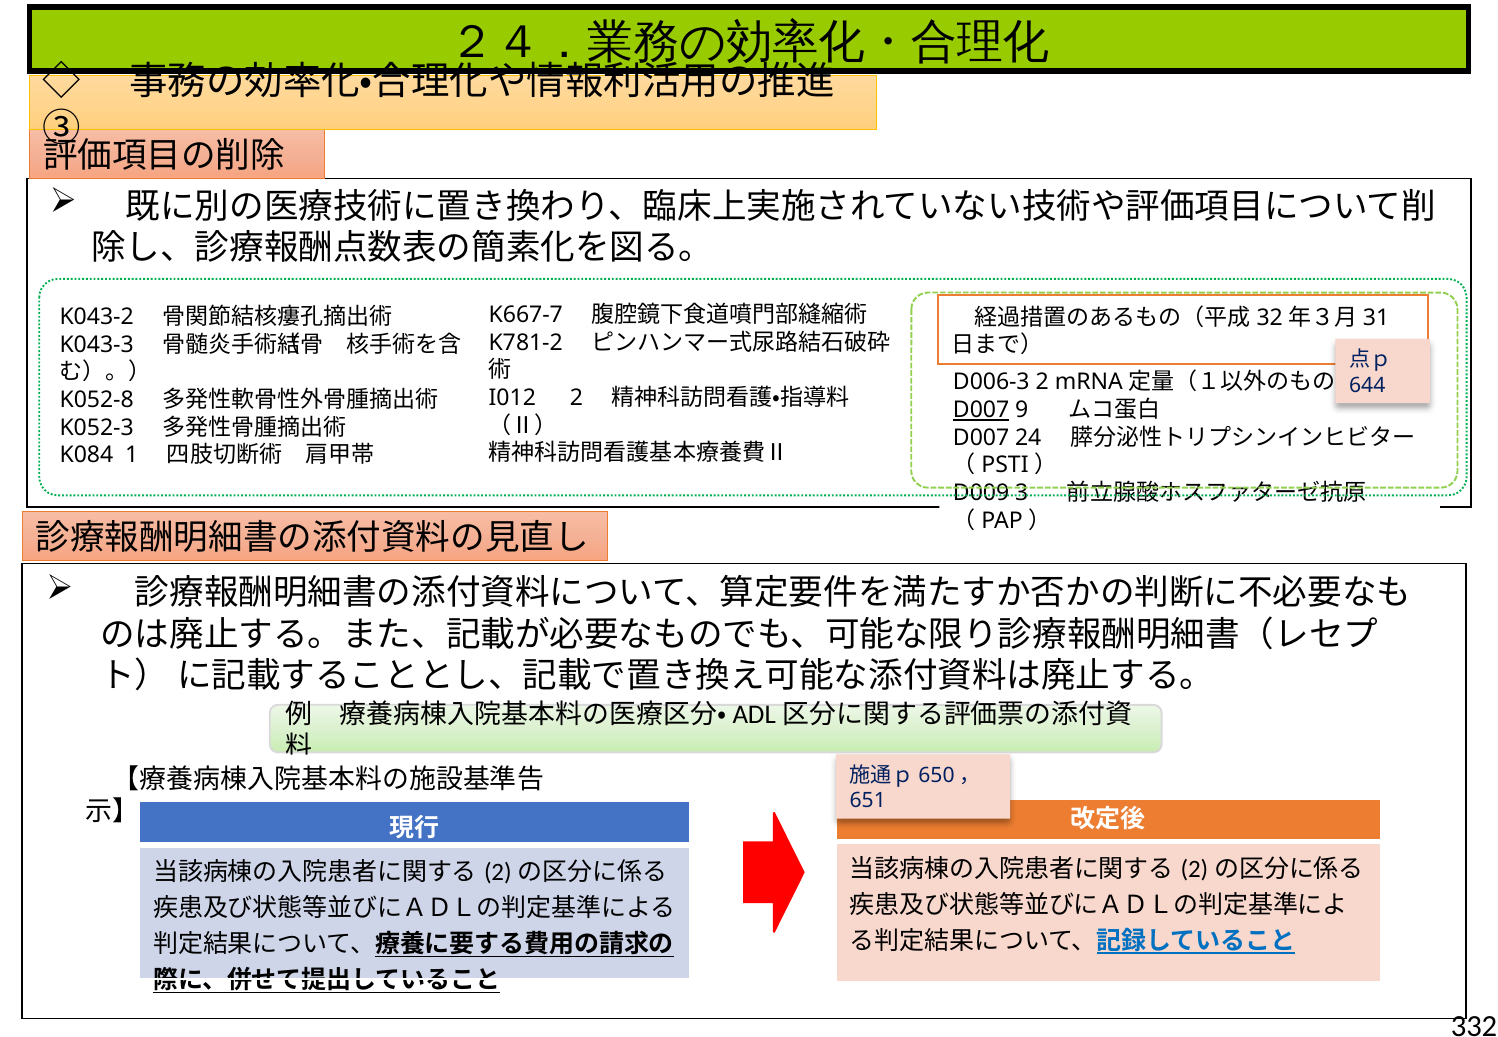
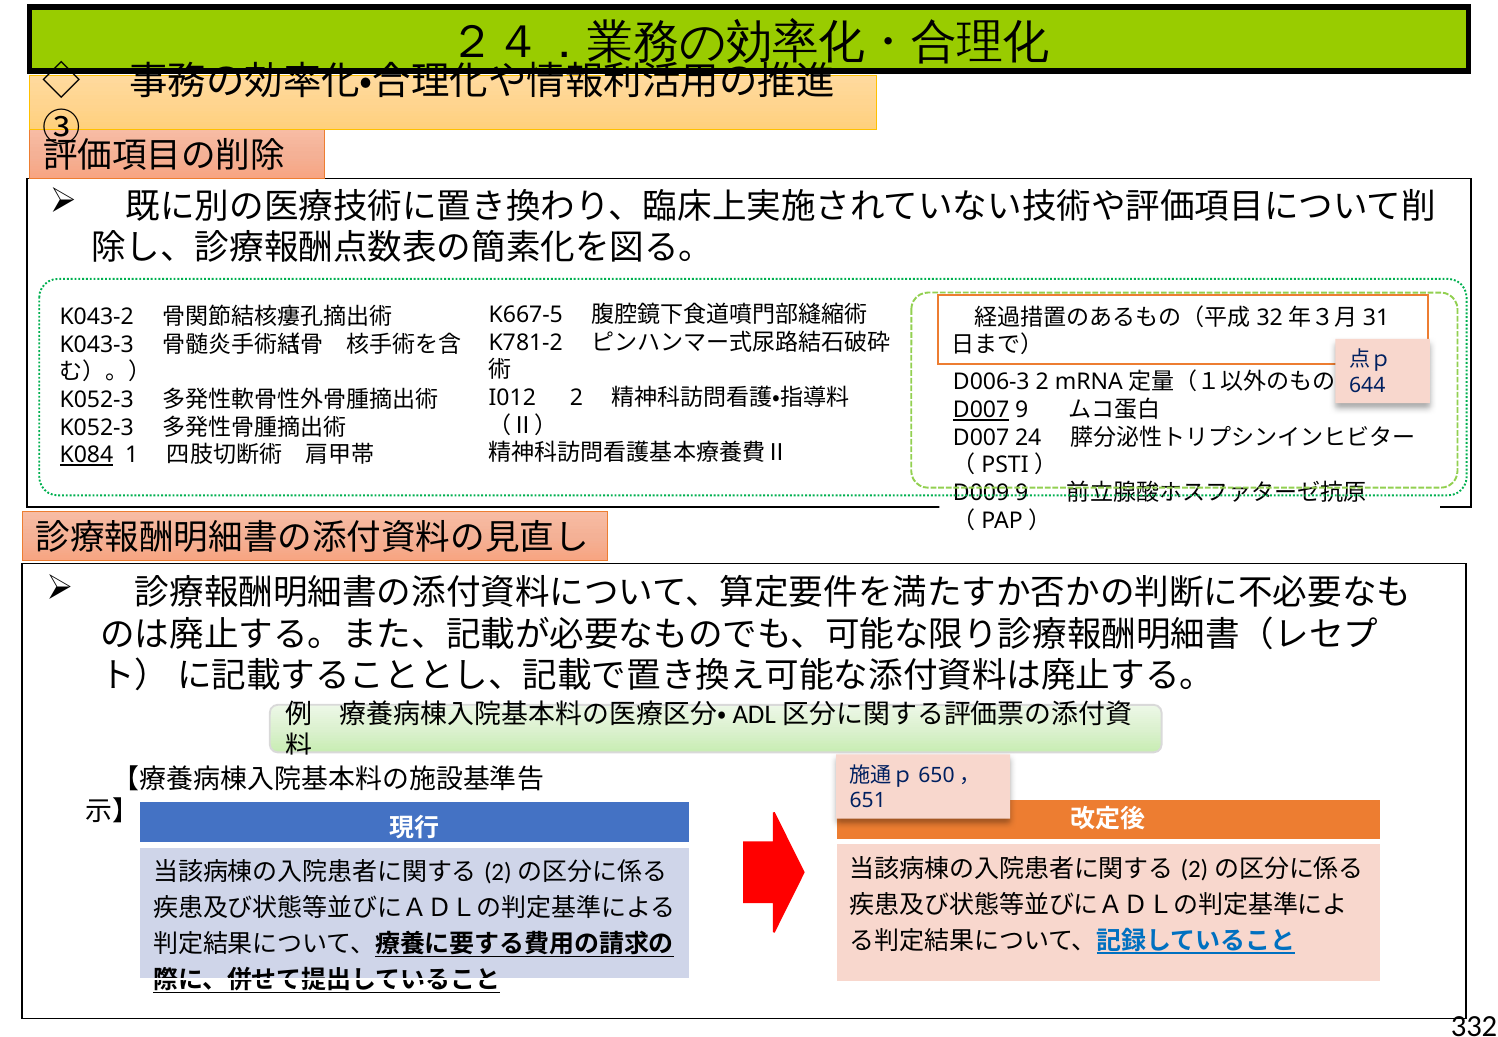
K667-7: K667-7 -> K667-5
K052-8 at (97, 400): K052-8 -> K052-3
K084 underline: none -> present
D009 3: 3 -> 9
